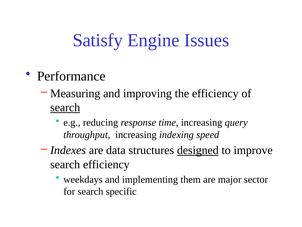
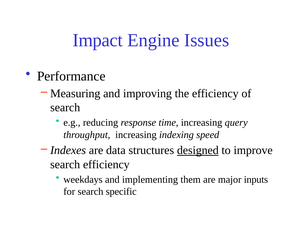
Satisfy: Satisfy -> Impact
search at (65, 107) underline: present -> none
sector: sector -> inputs
